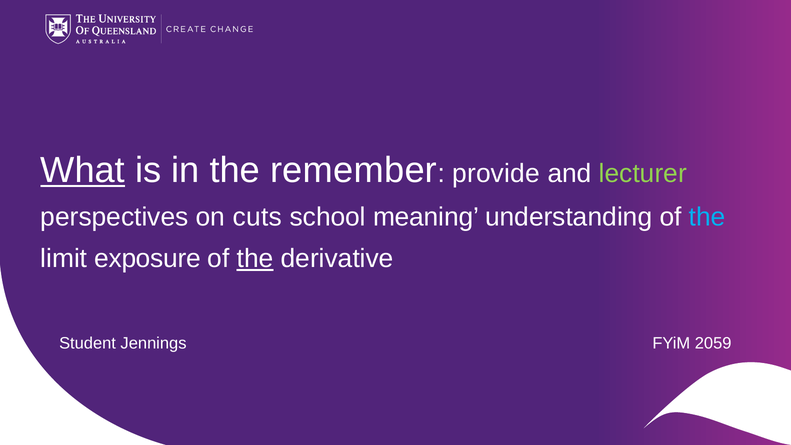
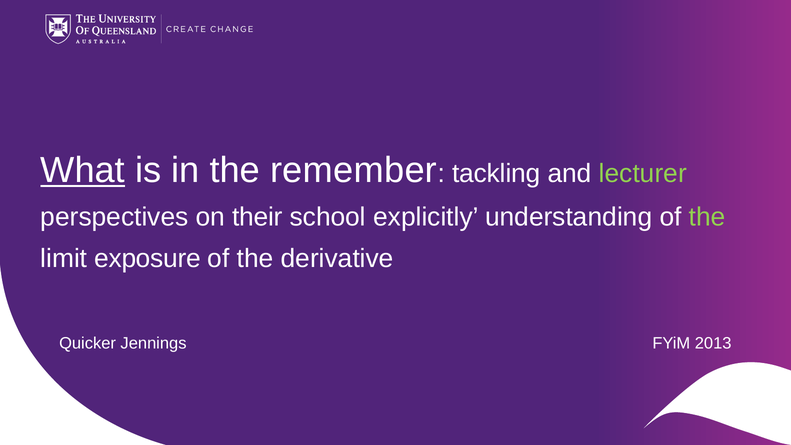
provide: provide -> tackling
cuts: cuts -> their
meaning: meaning -> explicitly
the at (707, 217) colour: light blue -> light green
the at (255, 259) underline: present -> none
Student: Student -> Quicker
2059: 2059 -> 2013
